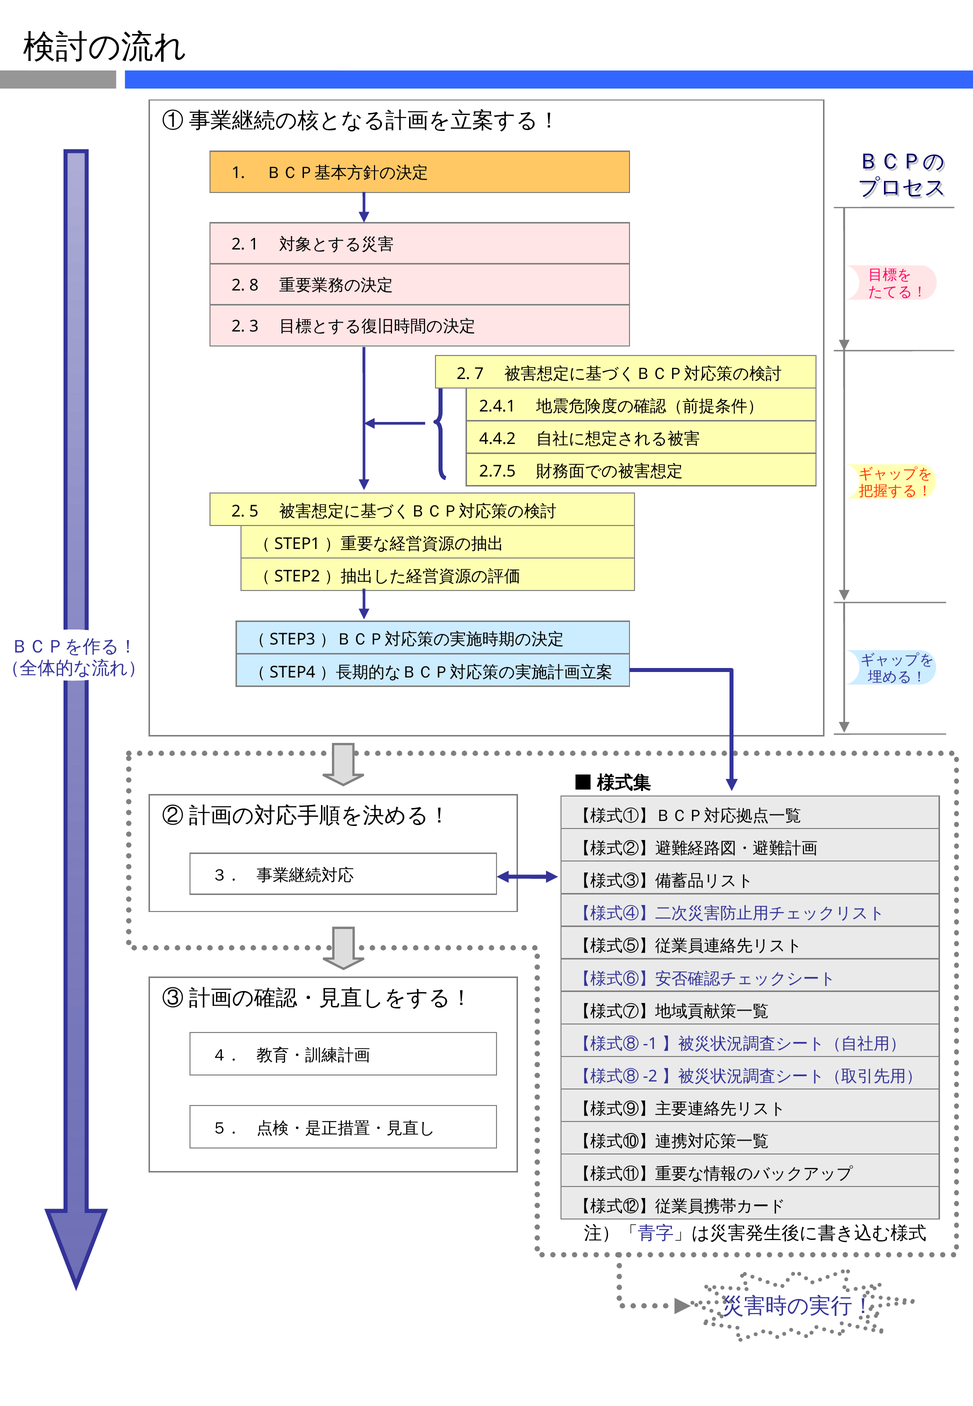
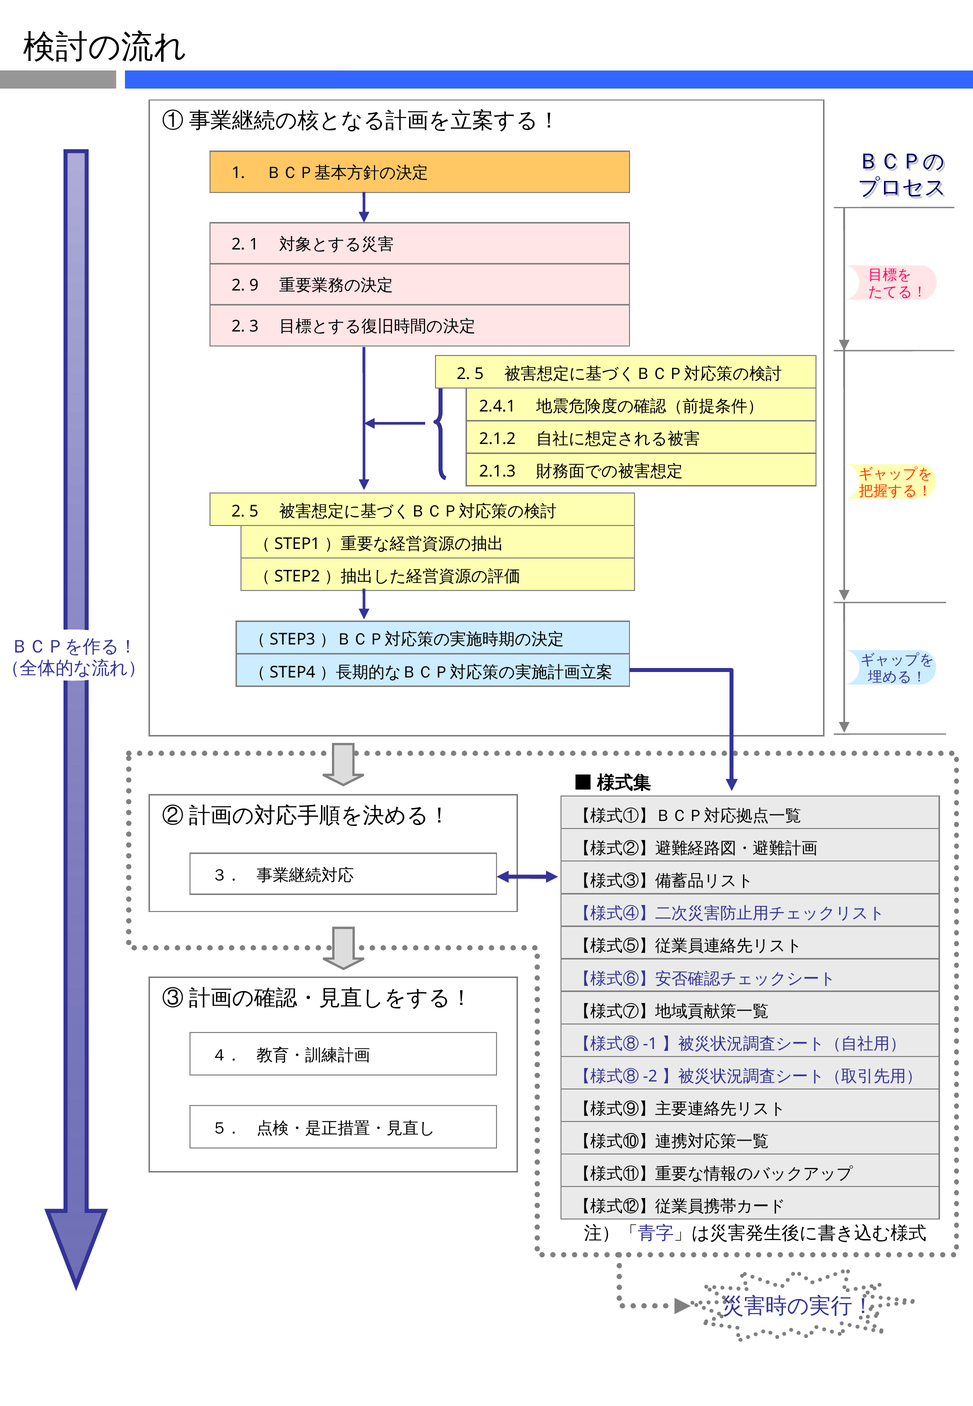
8: 8 -> 9
7 at (479, 374): 7 -> 5
4.4.2: 4.4.2 -> 2.1.2
2.7.5: 2.7.5 -> 2.1.3
